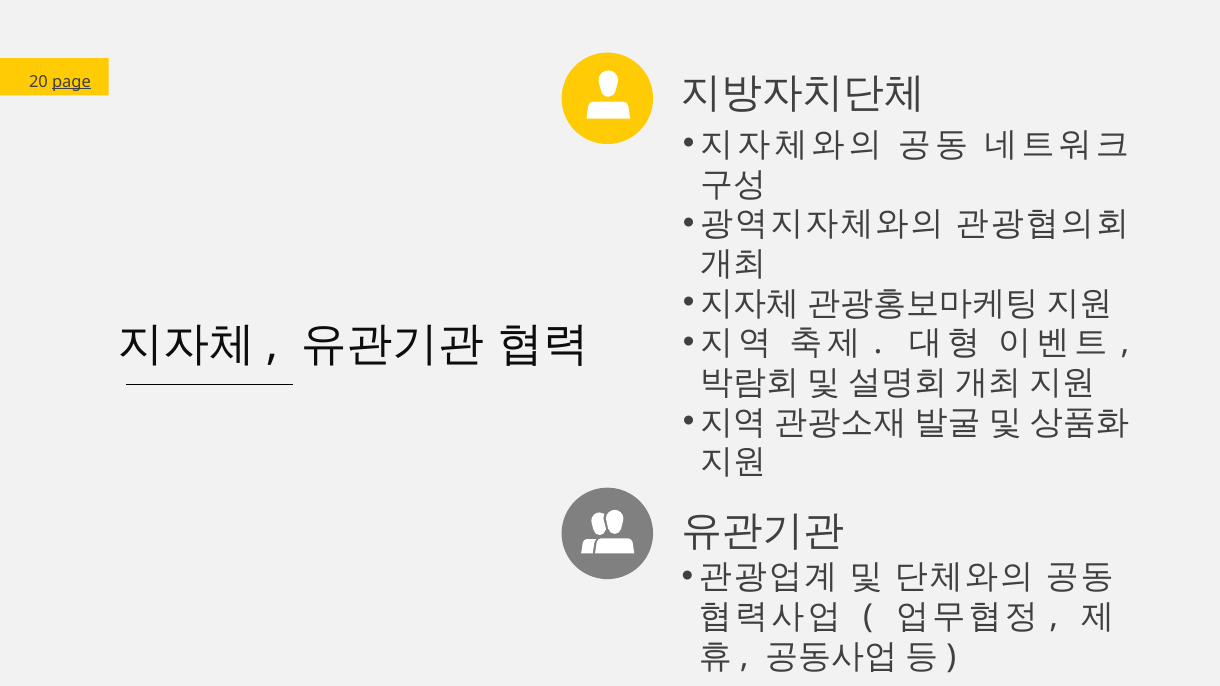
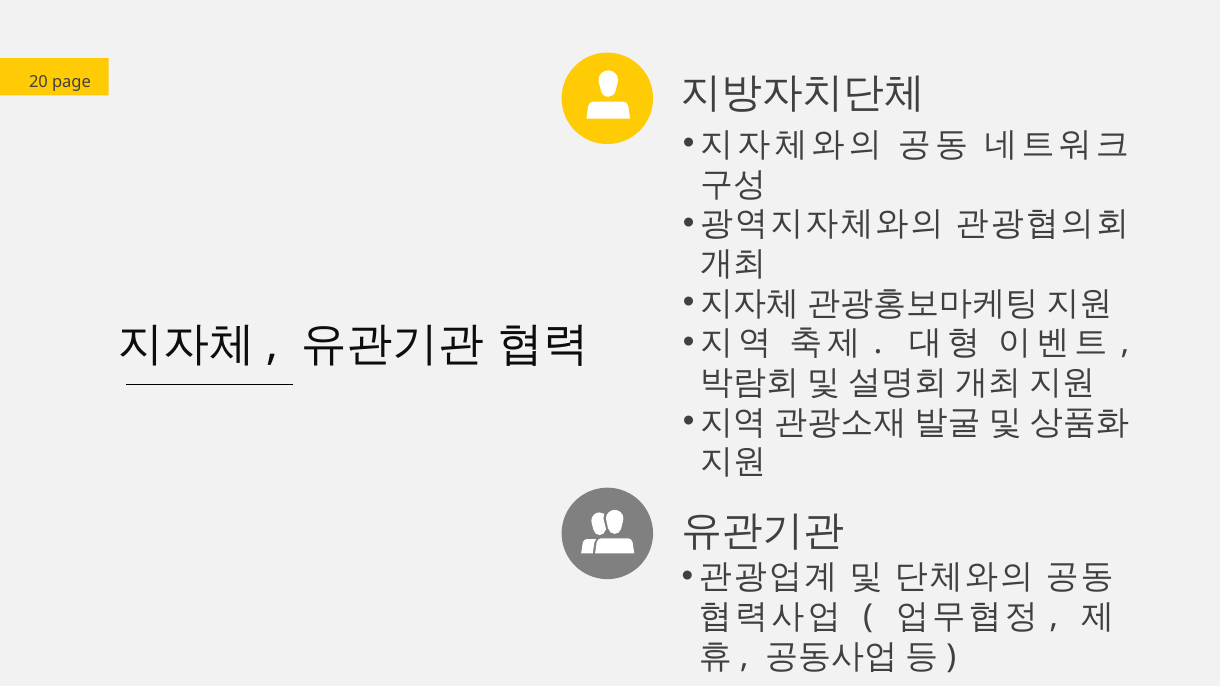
page underline: present -> none
